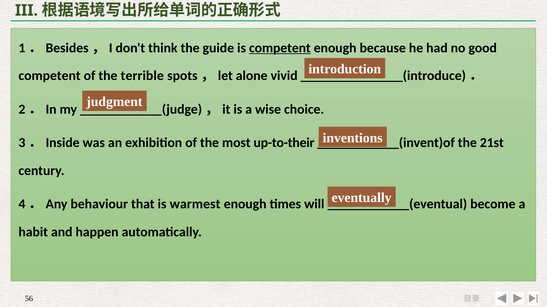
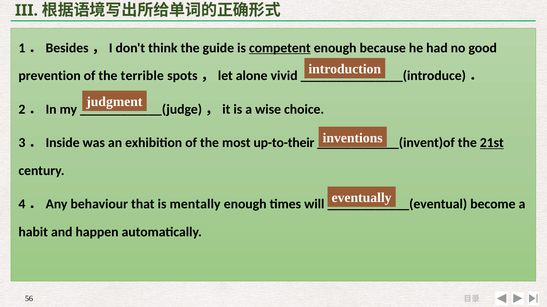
competent at (50, 76): competent -> prevention
21st underline: none -> present
warmest: warmest -> mentally
